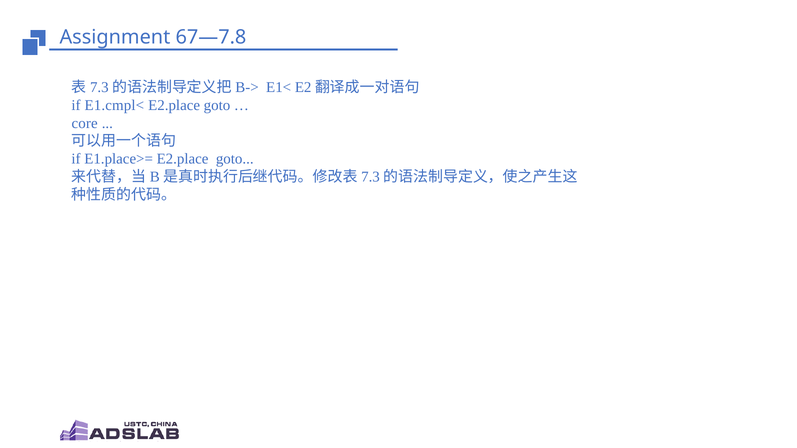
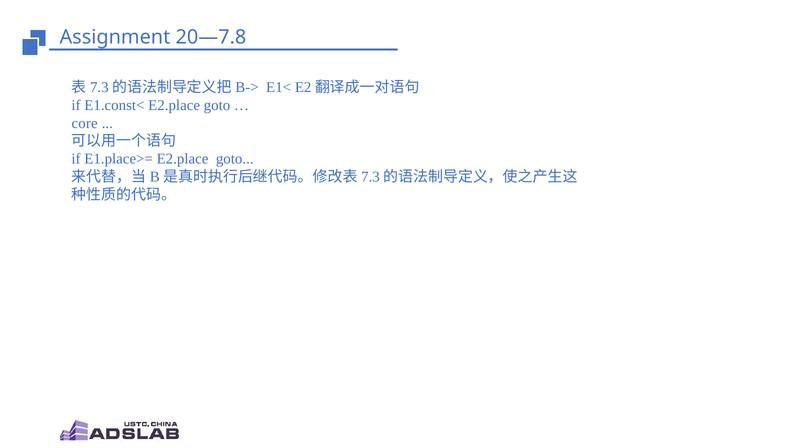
67—7.8: 67—7.8 -> 20—7.8
E1.cmpl<: E1.cmpl< -> E1.const<
